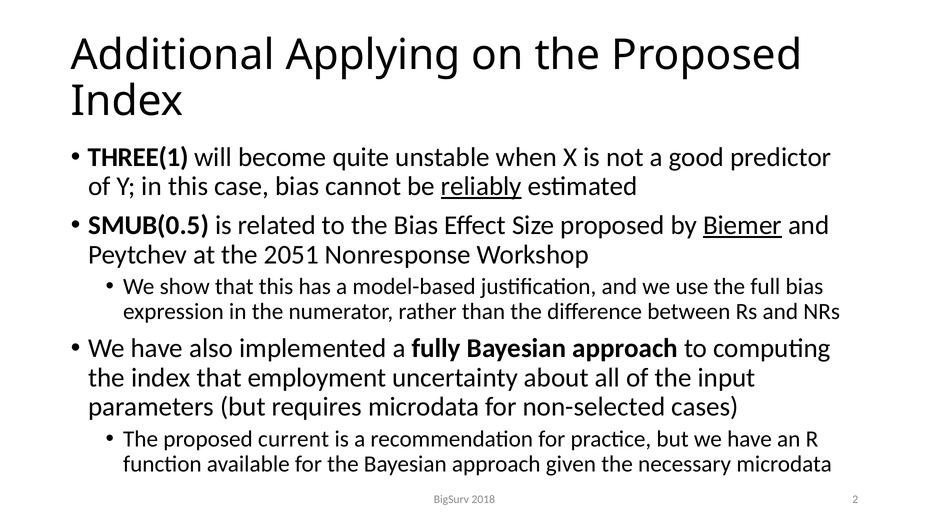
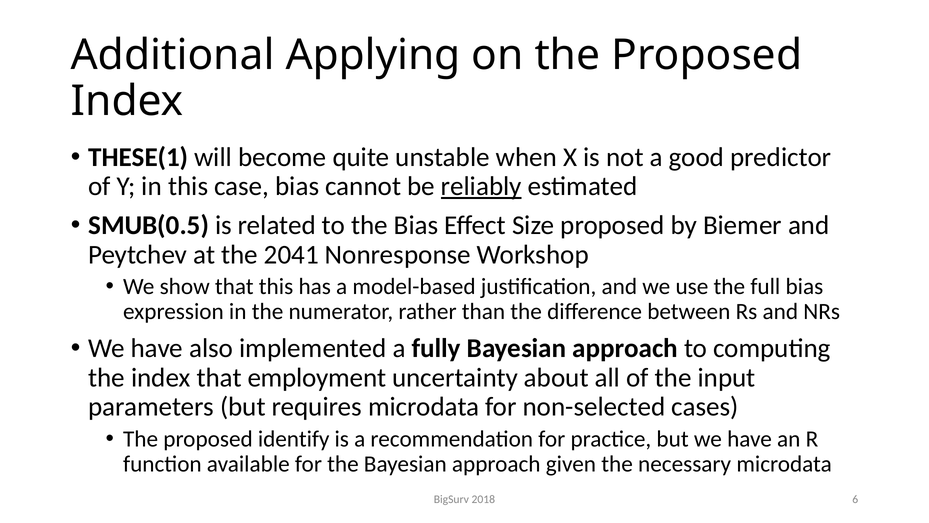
THREE(1: THREE(1 -> THESE(1
Biemer underline: present -> none
2051: 2051 -> 2041
current: current -> identify
2: 2 -> 6
